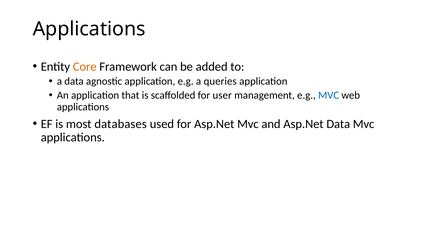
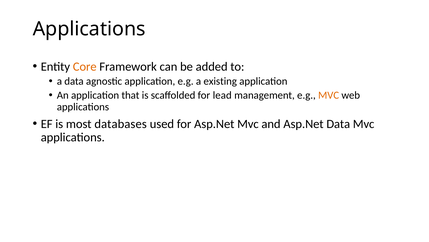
queries: queries -> existing
user: user -> lead
MVC at (329, 95) colour: blue -> orange
